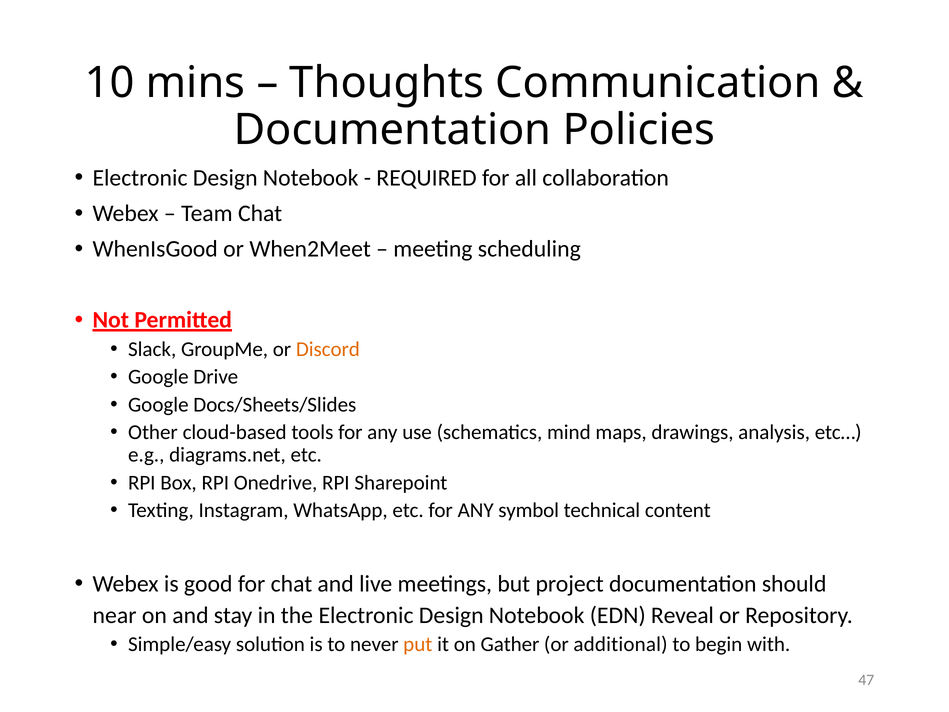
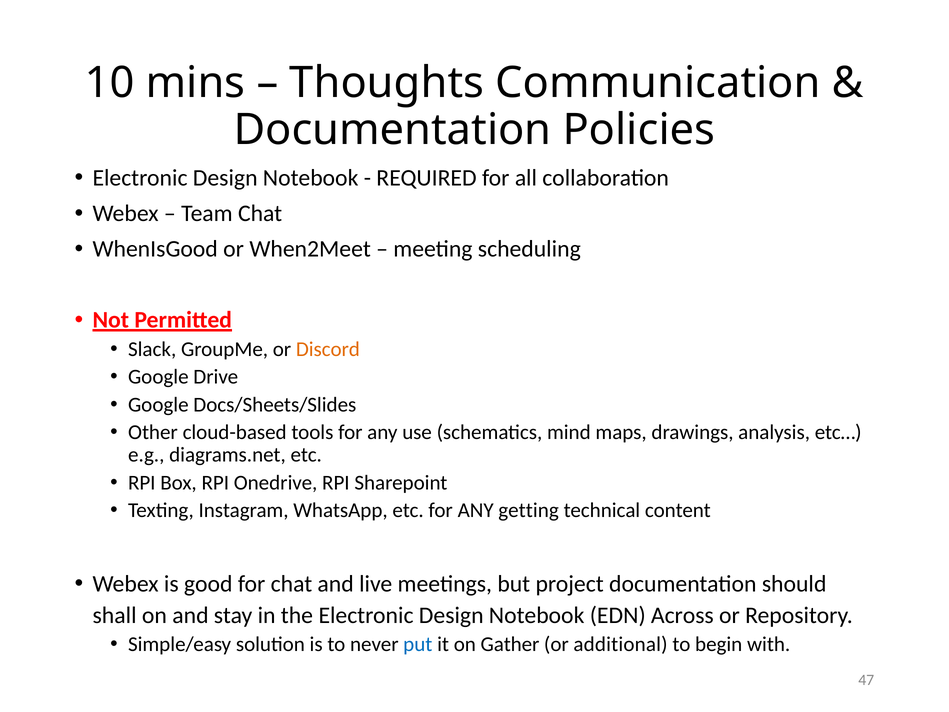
symbol: symbol -> getting
near: near -> shall
Reveal: Reveal -> Across
put colour: orange -> blue
